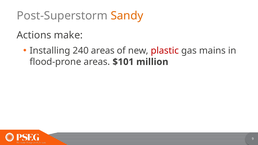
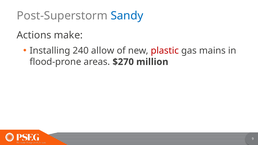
Sandy colour: orange -> blue
240 areas: areas -> allow
$101: $101 -> $270
